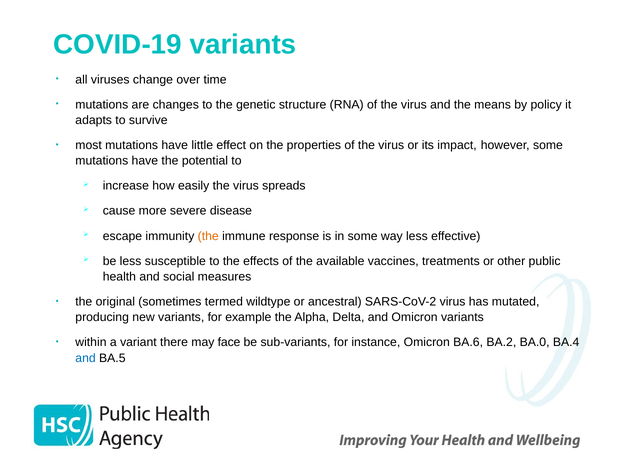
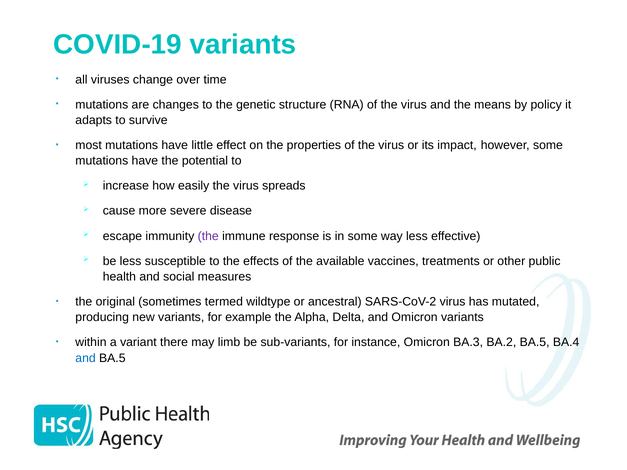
the at (208, 236) colour: orange -> purple
face: face -> limb
BA.6: BA.6 -> BA.3
BA.2 BA.0: BA.0 -> BA.5
